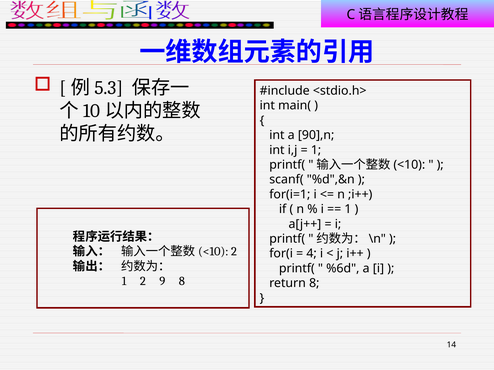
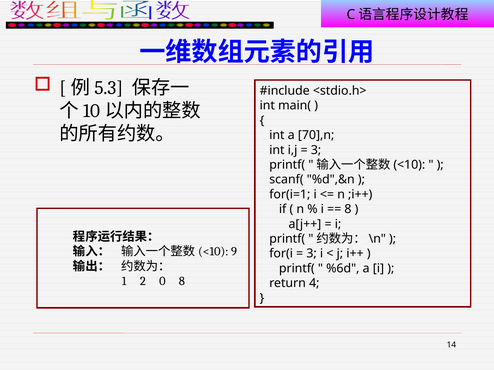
90],n: 90],n -> 70],n
1 at (316, 150): 1 -> 3
1 at (348, 209): 1 -> 8
2 at (234, 252): 2 -> 9
4 at (312, 254): 4 -> 3
9: 9 -> 0
return 8: 8 -> 4
